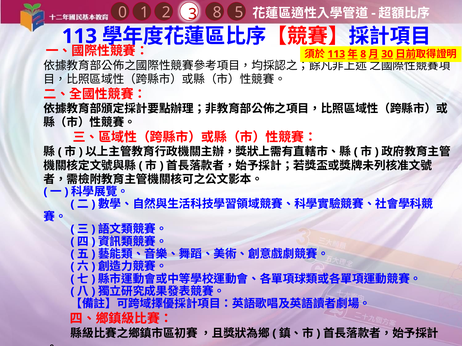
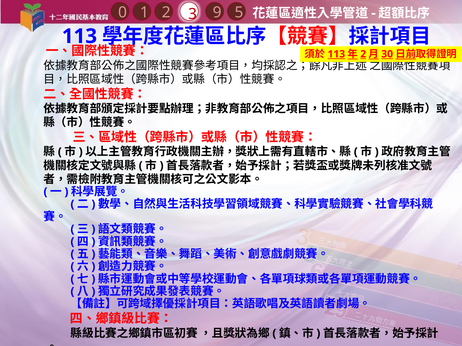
1 8: 8 -> 9
8 at (363, 54): 8 -> 2
